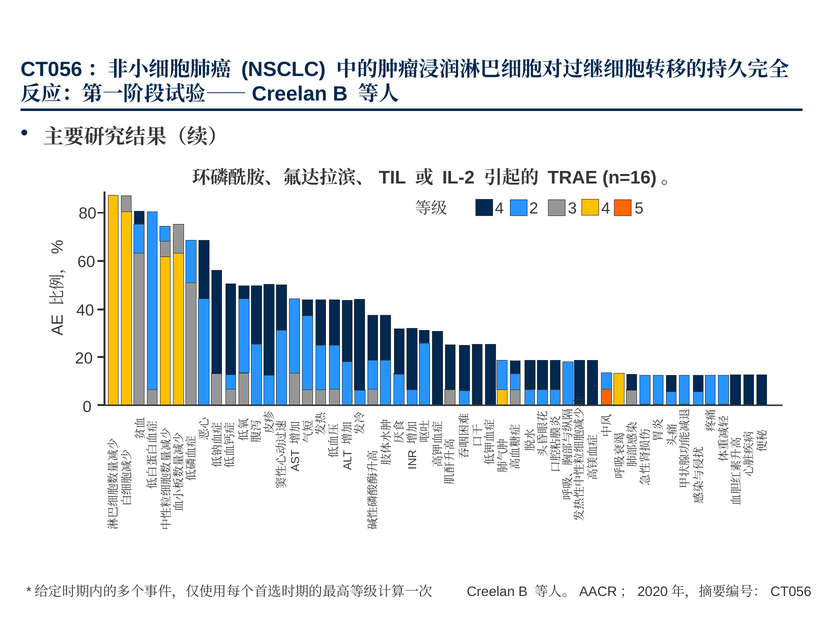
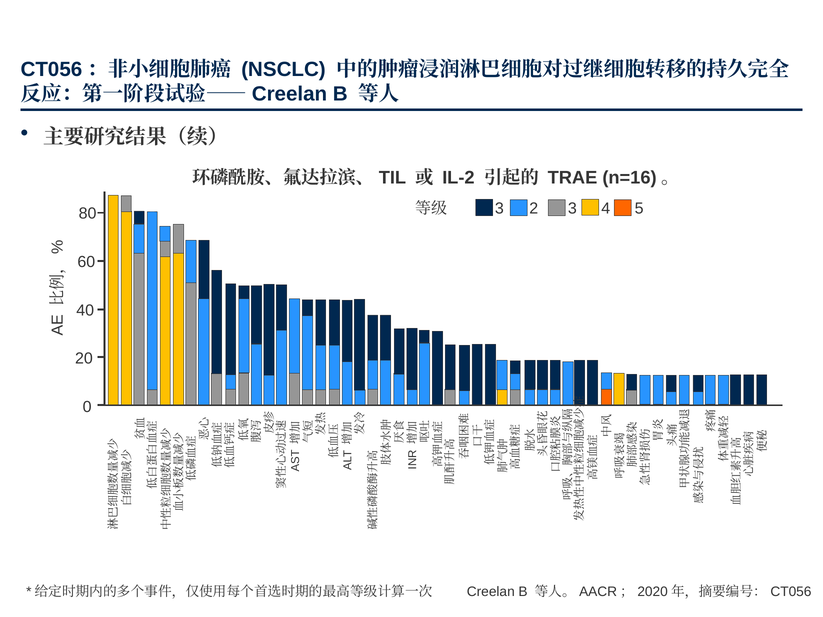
4 at (499, 209): 4 -> 3
